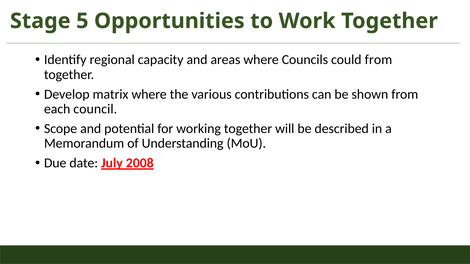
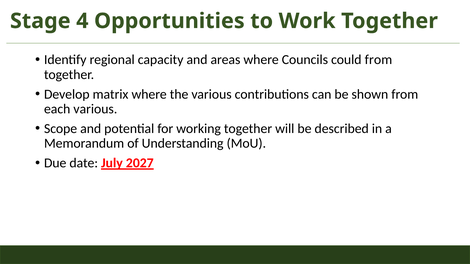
5: 5 -> 4
each council: council -> various
2008: 2008 -> 2027
